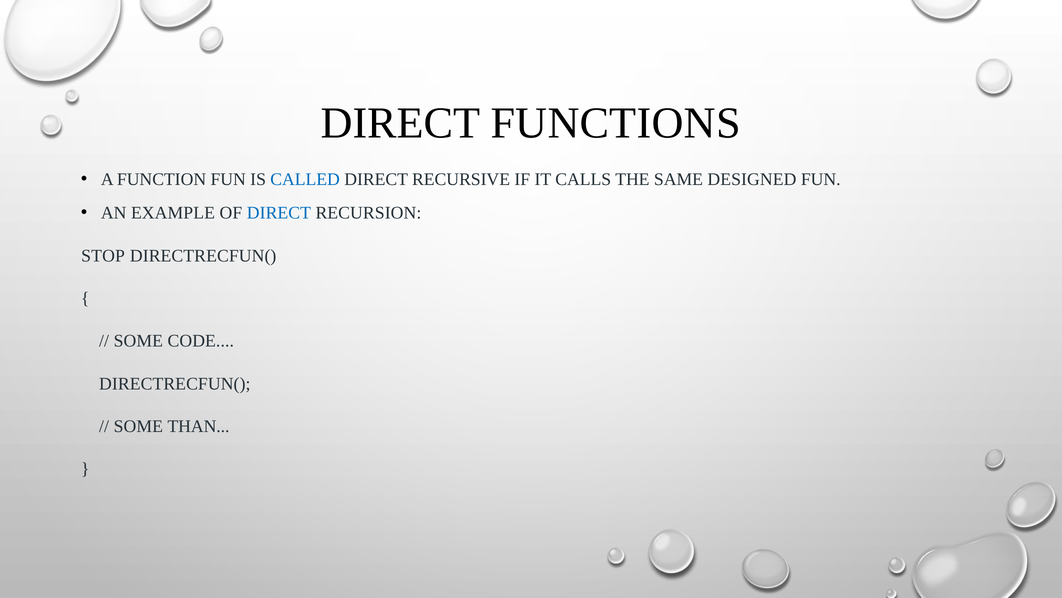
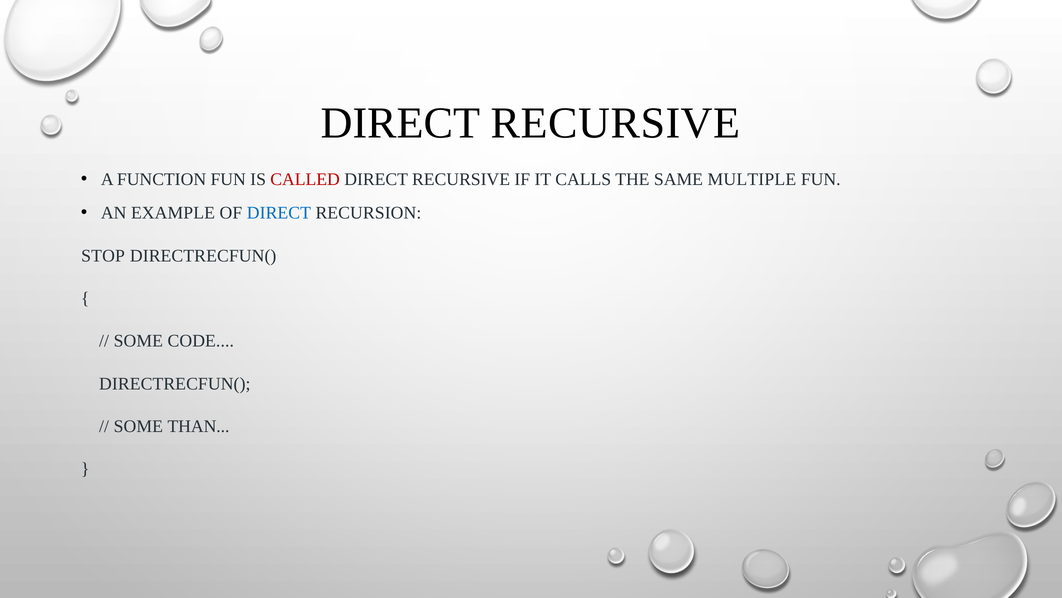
FUNCTIONS at (616, 123): FUNCTIONS -> RECURSIVE
CALLED colour: blue -> red
DESIGNED: DESIGNED -> MULTIPLE
